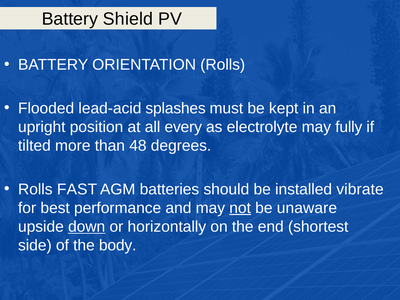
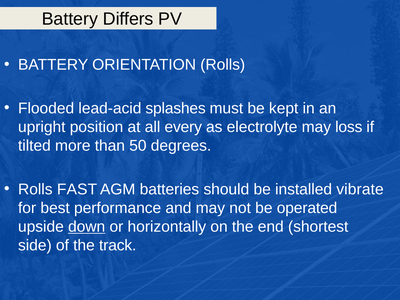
Shield: Shield -> Differs
fully: fully -> loss
48: 48 -> 50
not underline: present -> none
unaware: unaware -> operated
body: body -> track
